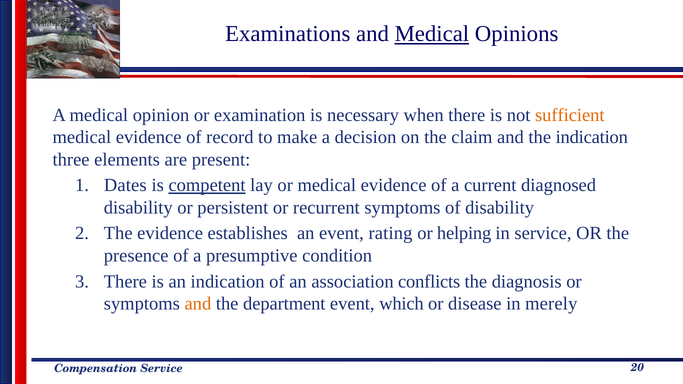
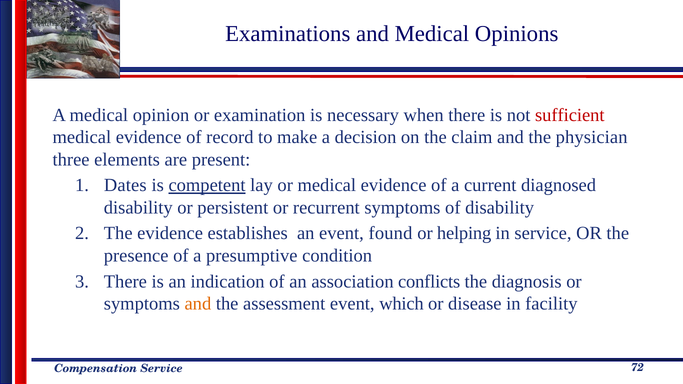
Medical at (432, 34) underline: present -> none
sufficient colour: orange -> red
the indication: indication -> physician
rating: rating -> found
department: department -> assessment
merely: merely -> facility
20: 20 -> 72
